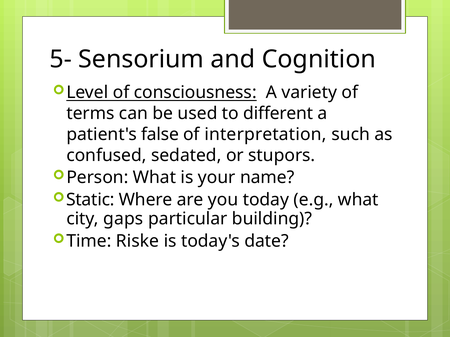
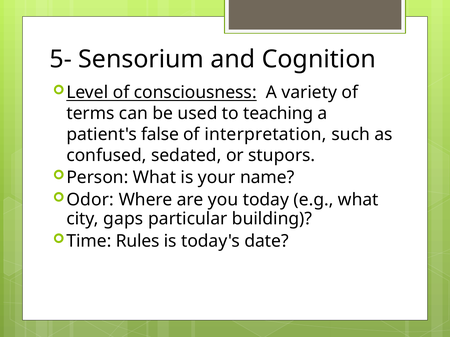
different: different -> teaching
Static: Static -> Odor
Riske: Riske -> Rules
